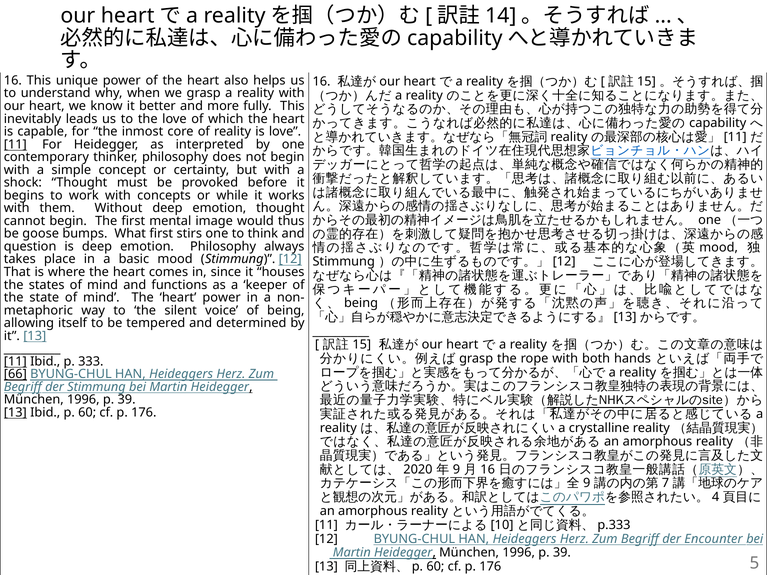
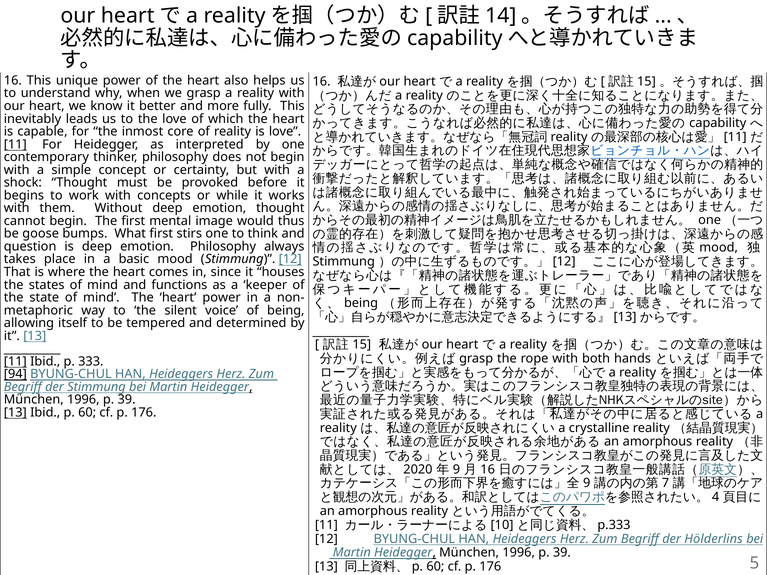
66: 66 -> 94
Encounter: Encounter -> Hölderlins
